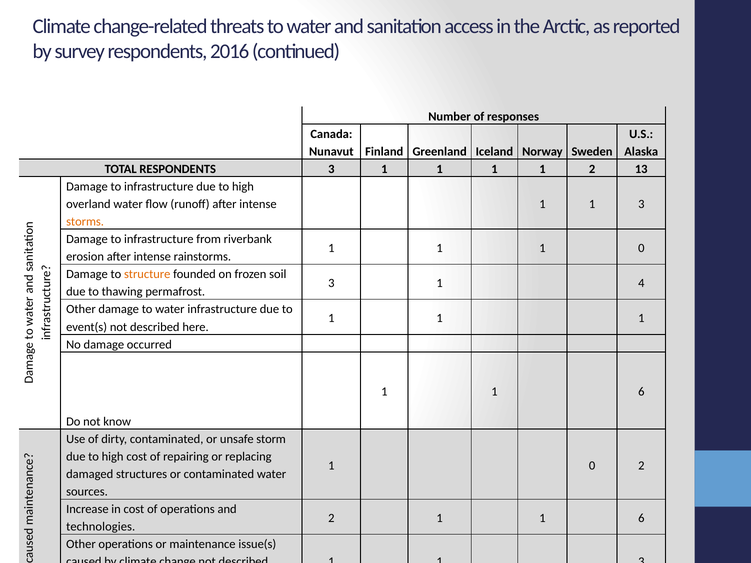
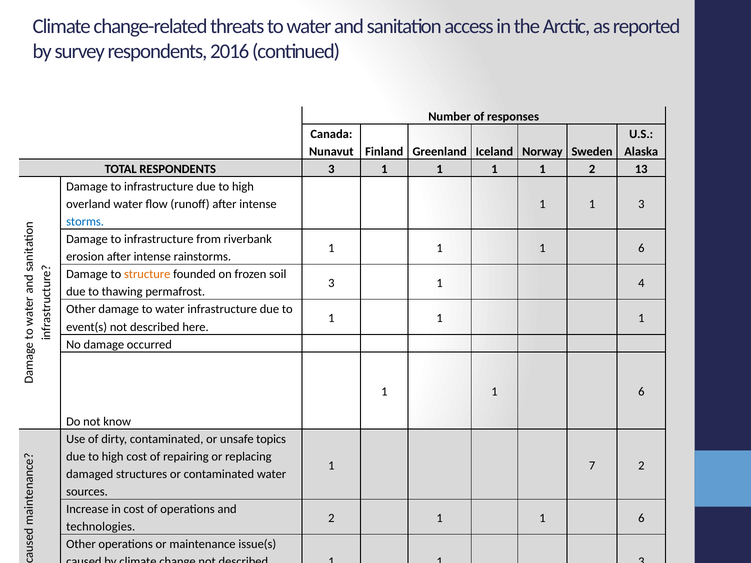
storms colour: orange -> blue
1 1 1 0: 0 -> 6
storm: storm -> topics
0 at (592, 466): 0 -> 7
